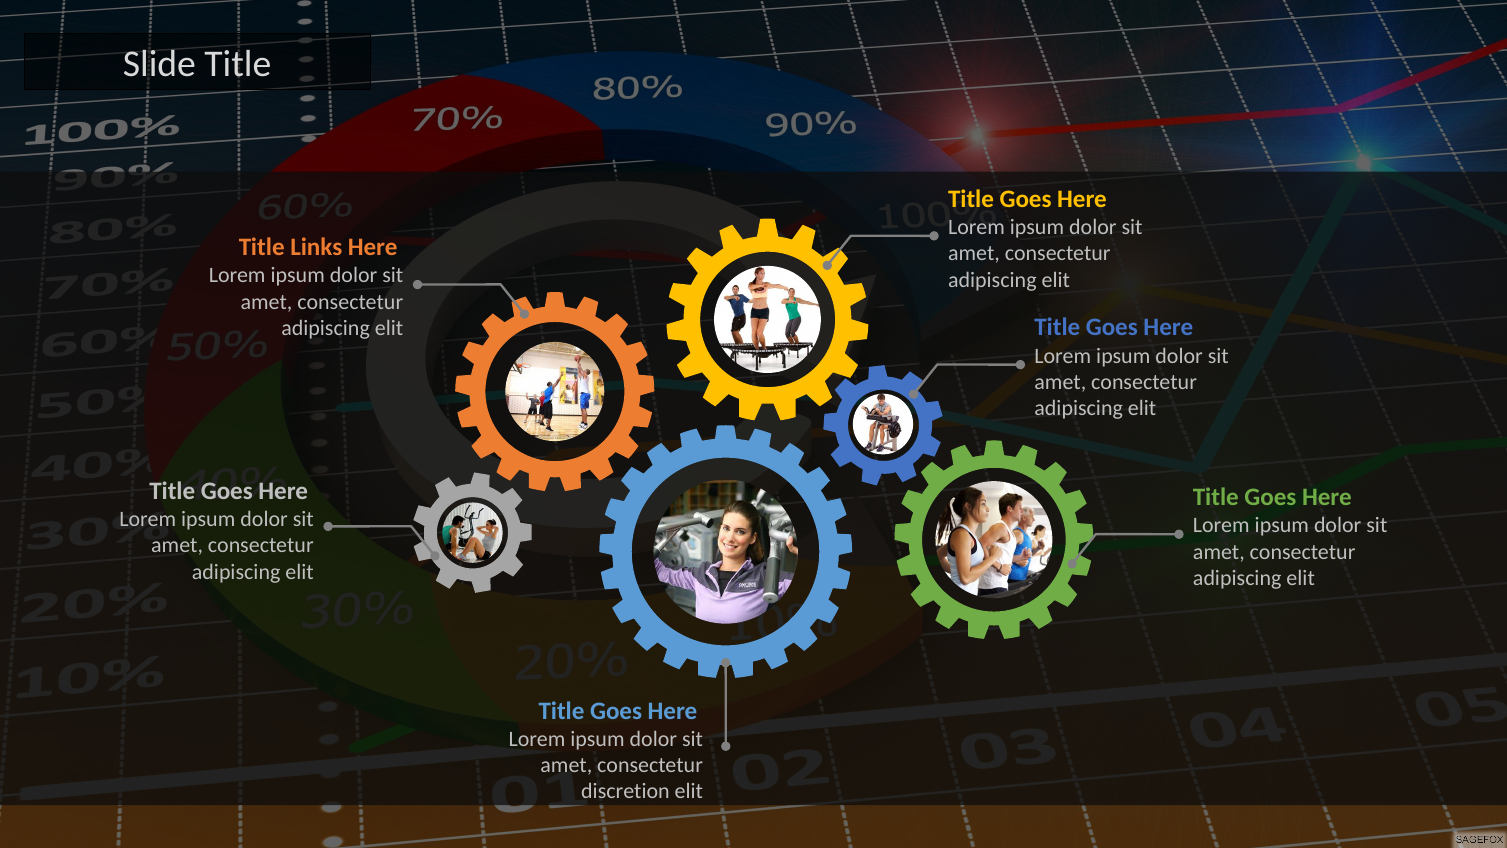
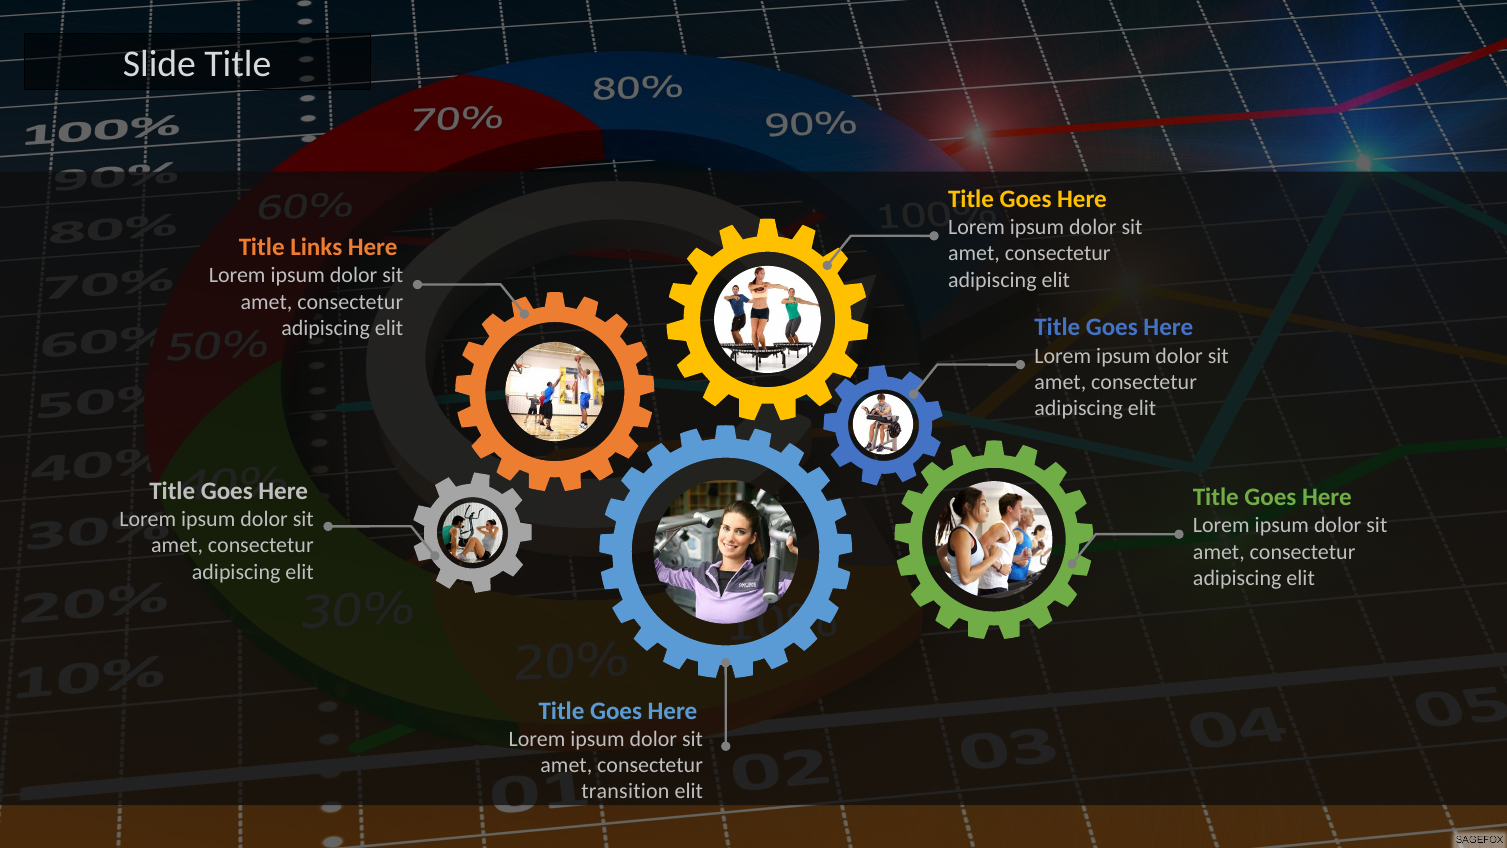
discretion: discretion -> transition
